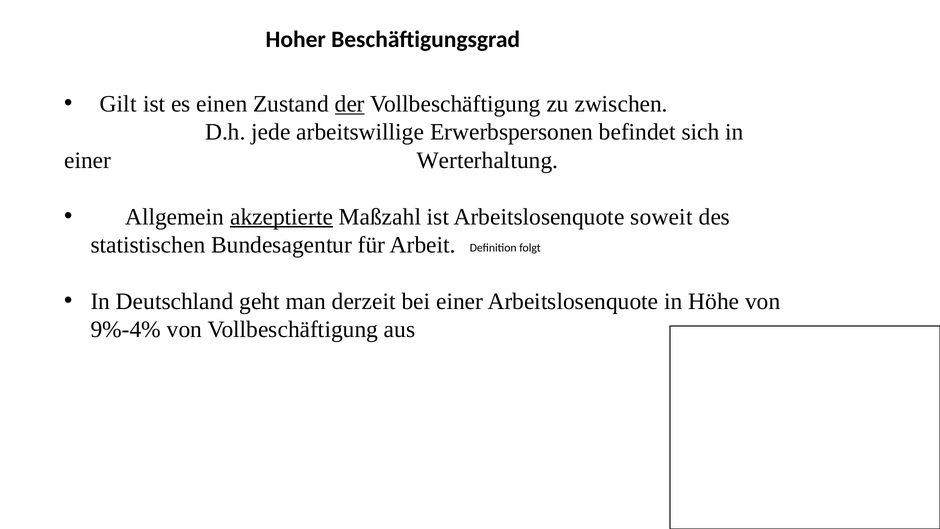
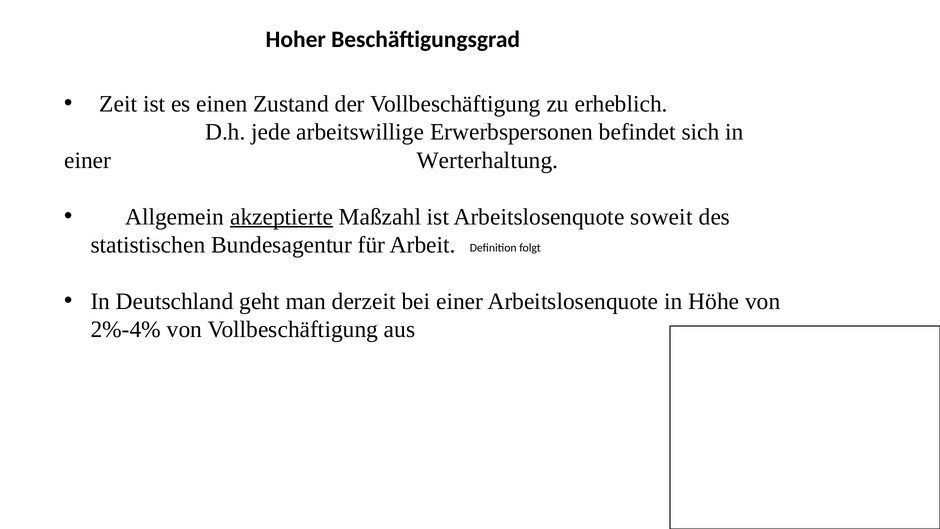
Gilt: Gilt -> Zeit
der underline: present -> none
zwischen: zwischen -> erheblich
9%-4%: 9%-4% -> 2%-4%
